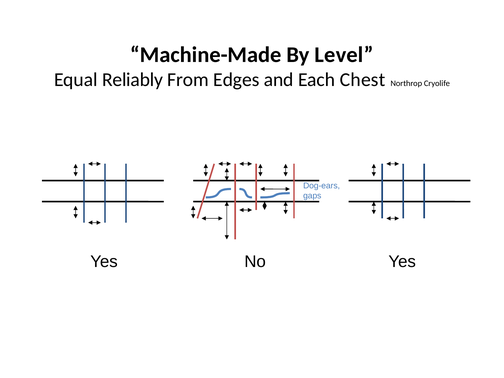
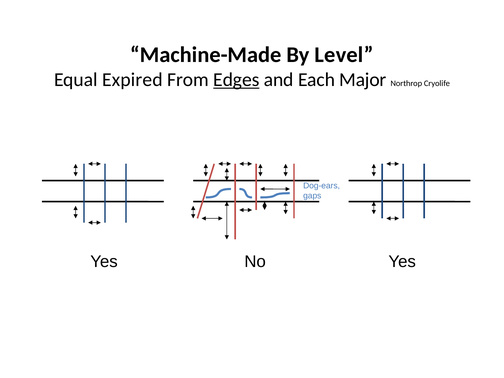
Reliably: Reliably -> Expired
Edges underline: none -> present
Chest: Chest -> Major
